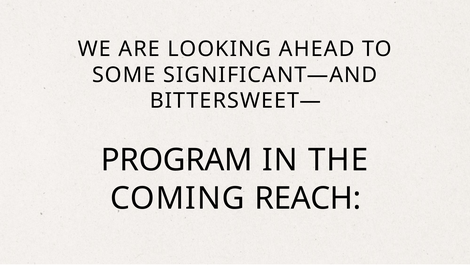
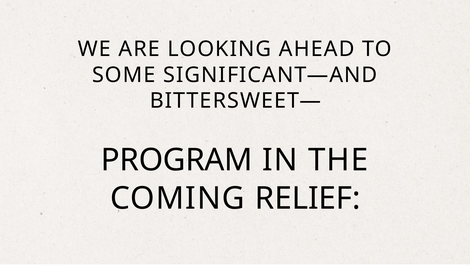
REACH: REACH -> RELIEF
